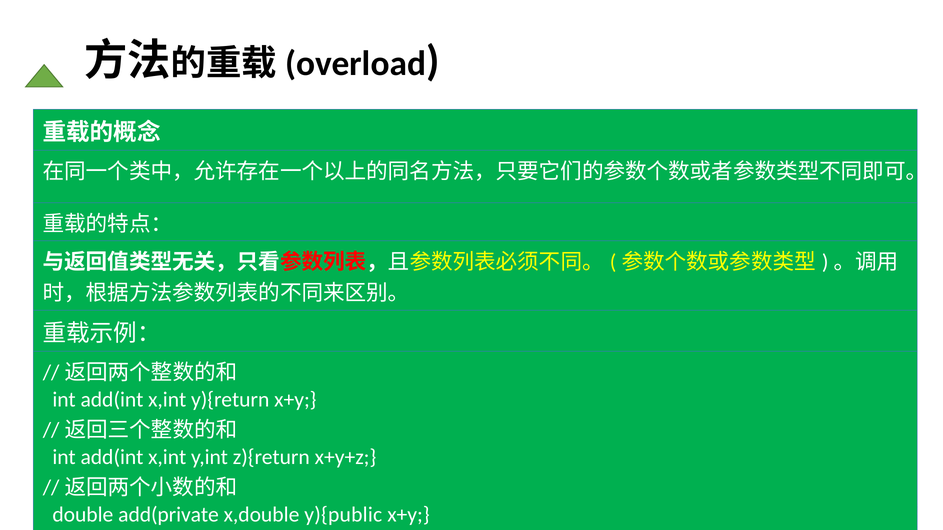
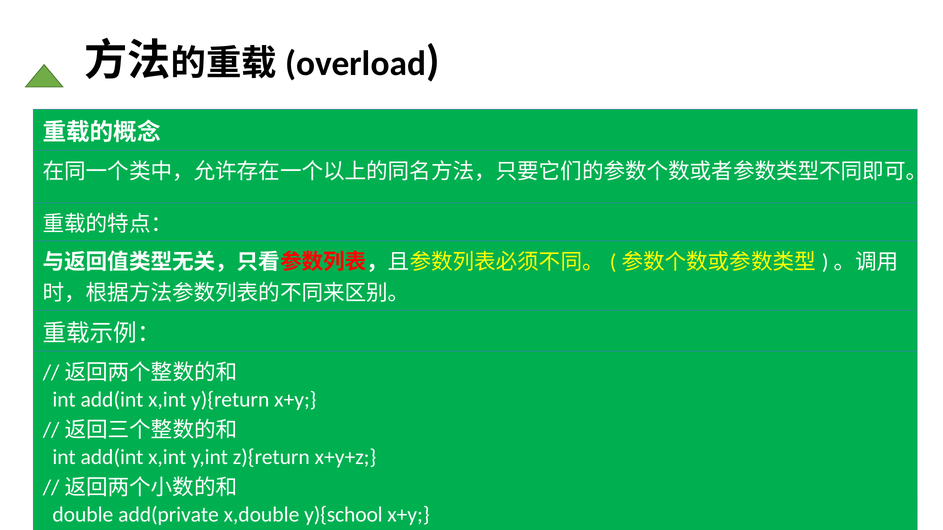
y){public: y){public -> y){school
